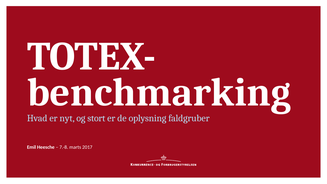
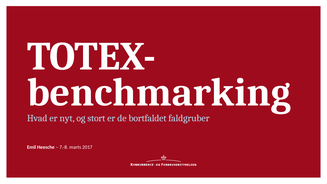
oplysning: oplysning -> bortfaldet
